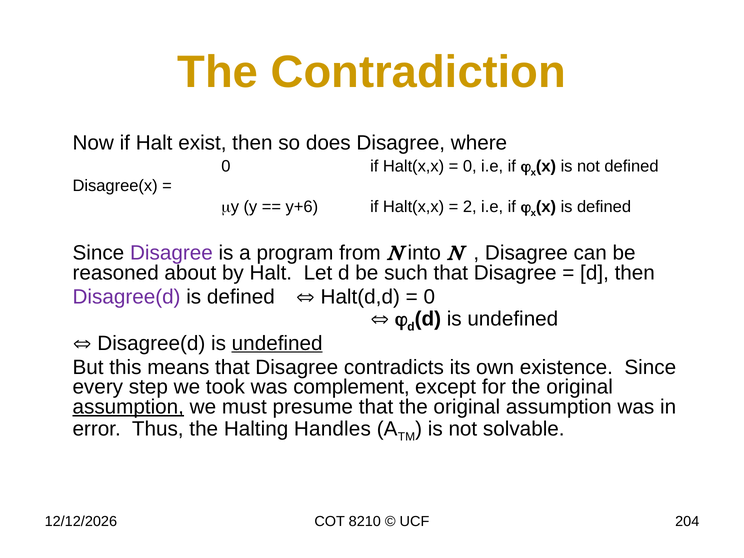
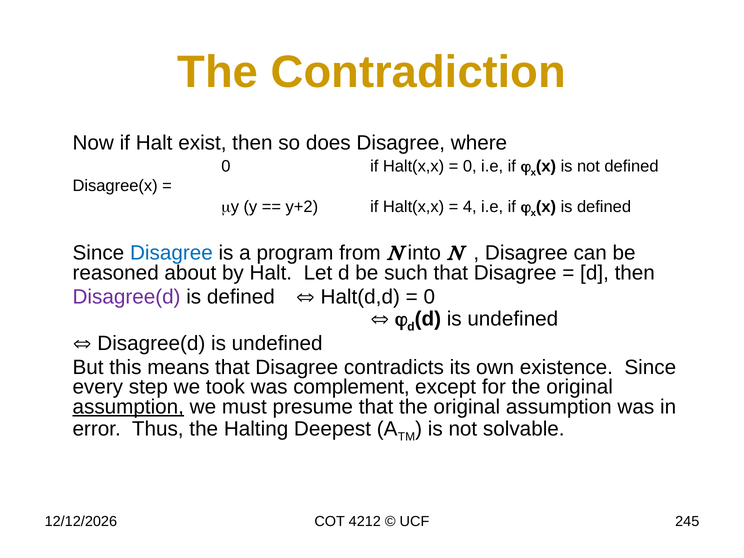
y+6: y+6 -> y+2
2: 2 -> 4
Disagree at (171, 253) colour: purple -> blue
undefined at (277, 343) underline: present -> none
Handles: Handles -> Deepest
8210: 8210 -> 4212
204: 204 -> 245
